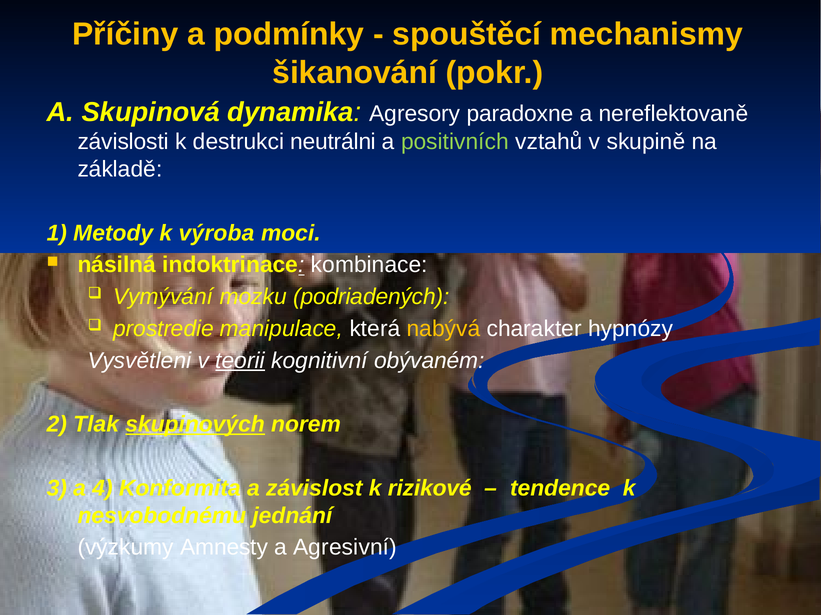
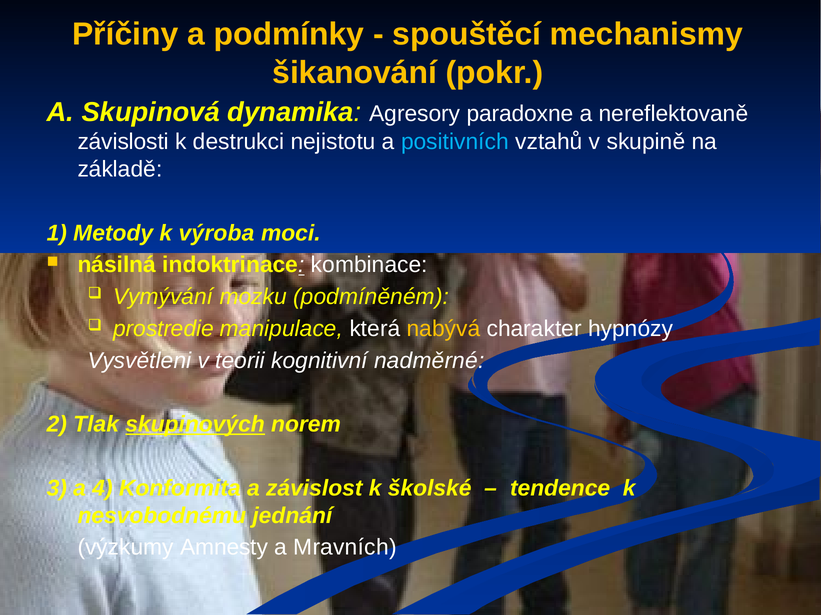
neutrálni: neutrálni -> nejistotu
positivních colour: light green -> light blue
podriadených: podriadených -> podmíněném
teorii underline: present -> none
obývaném: obývaném -> nadměrné
rizikové: rizikové -> školské
Agresivní: Agresivní -> Mravních
